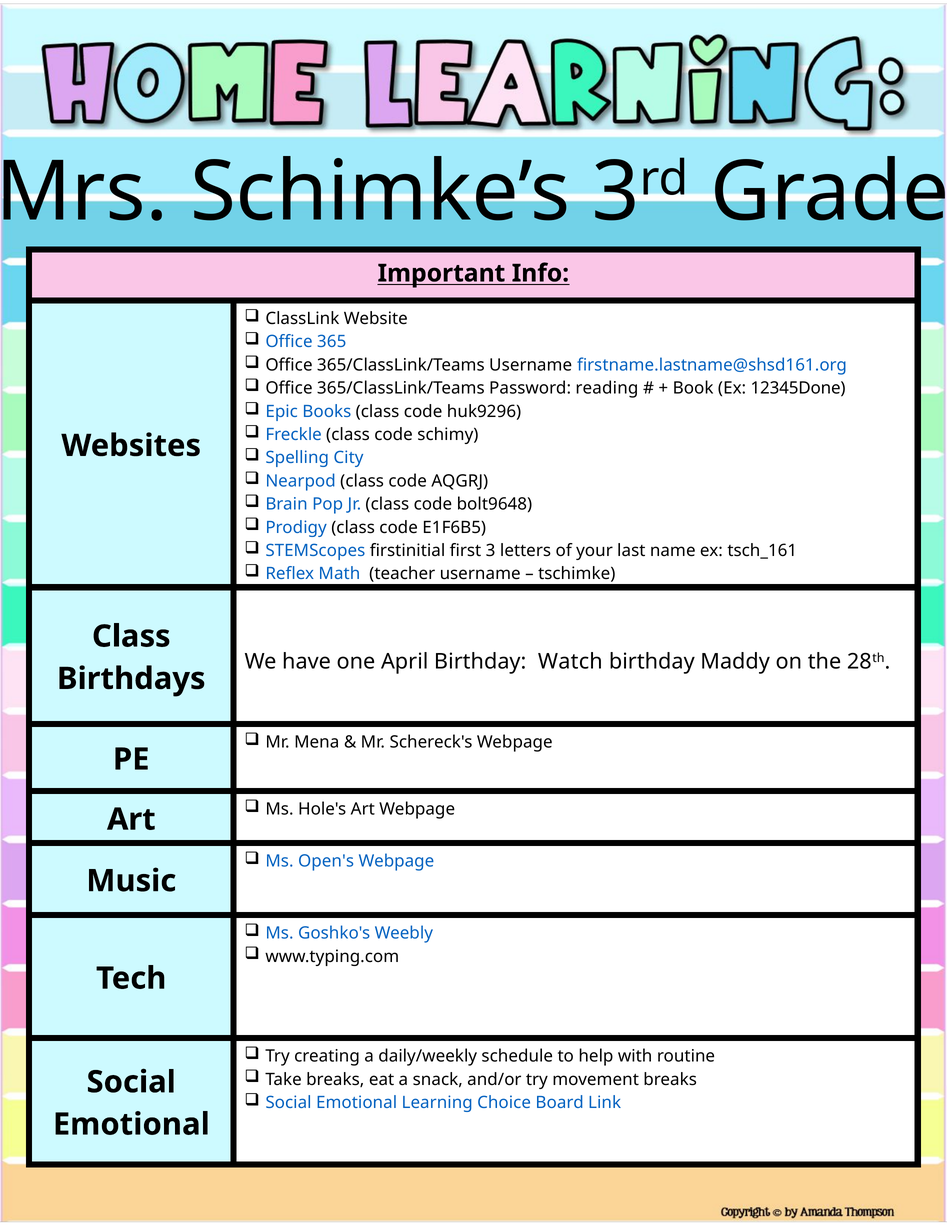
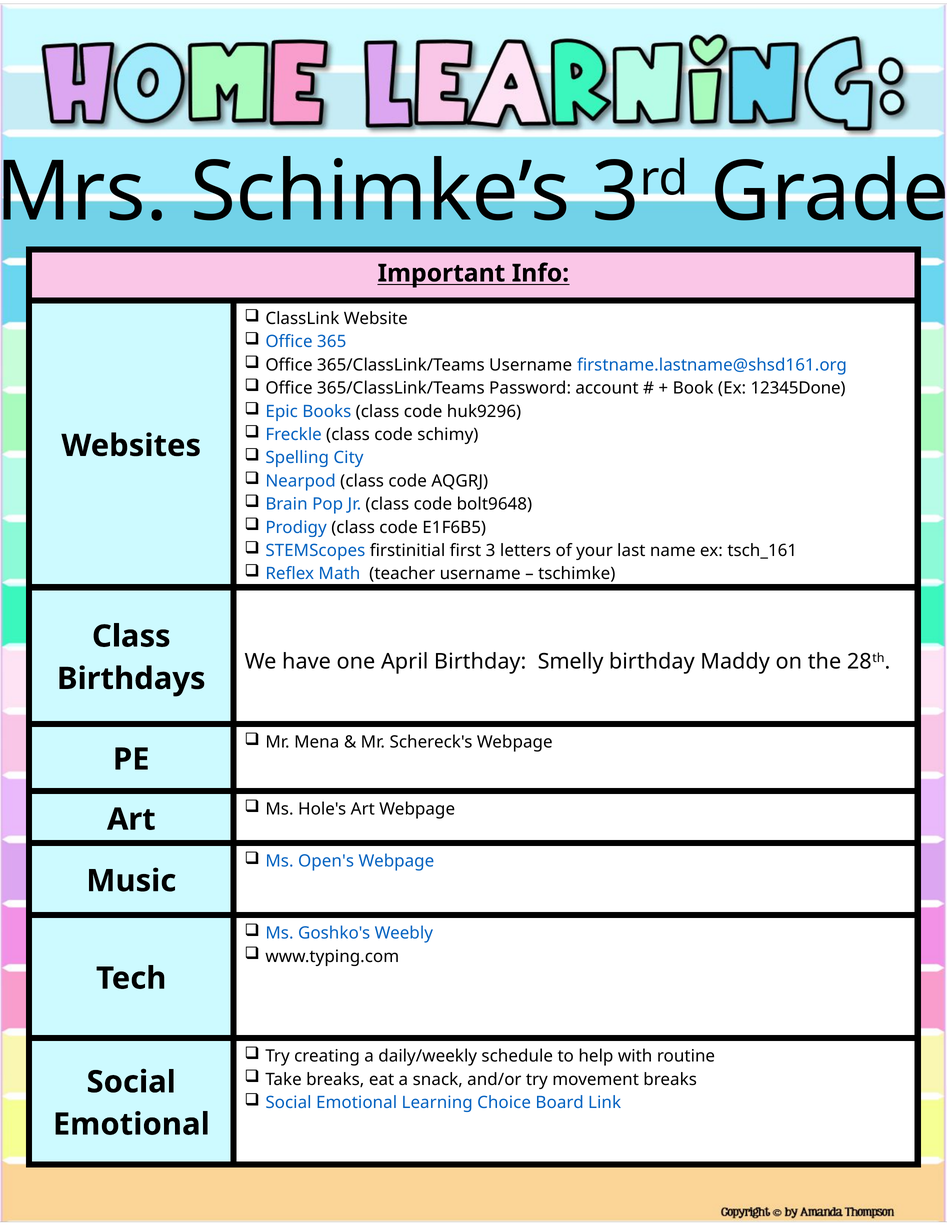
reading: reading -> account
Watch: Watch -> Smelly
